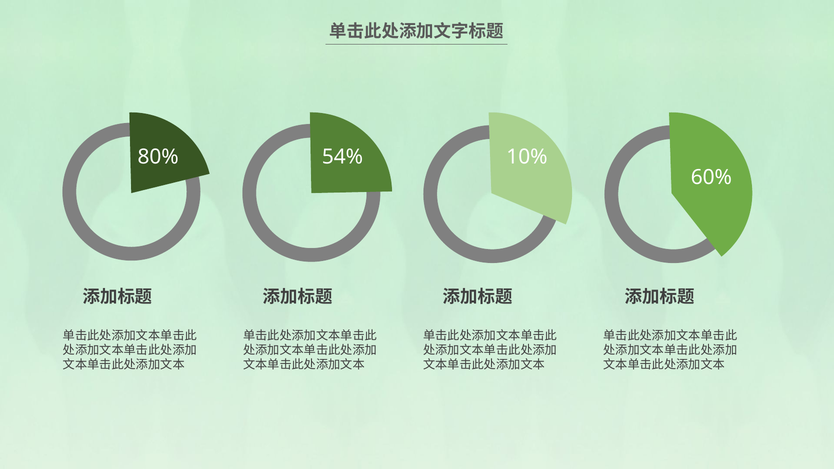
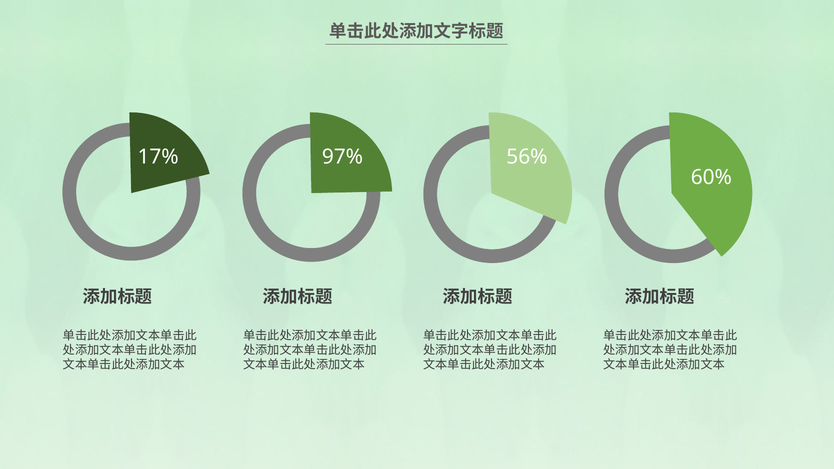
80%: 80% -> 17%
54%: 54% -> 97%
10%: 10% -> 56%
